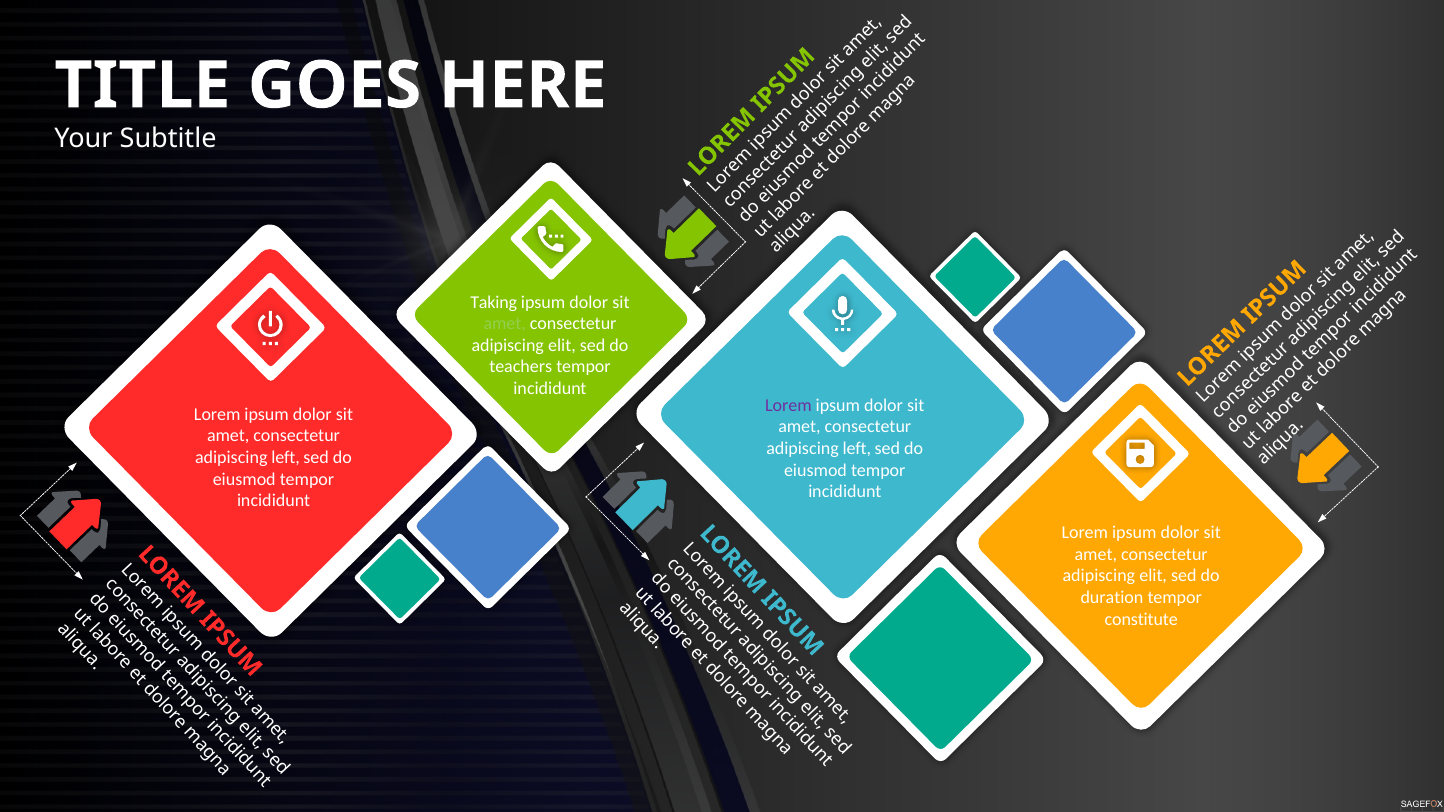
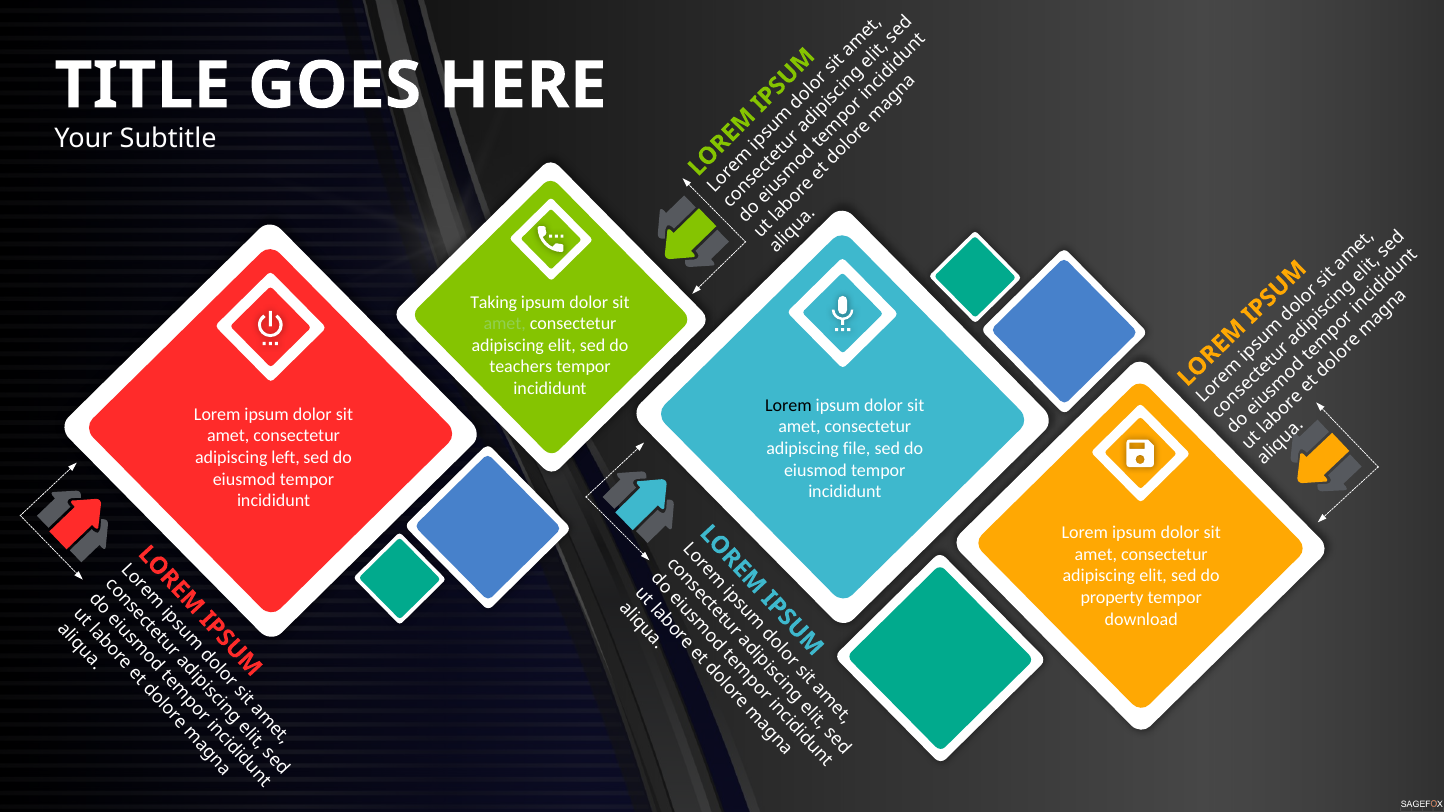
Lorem at (788, 405) colour: purple -> black
left at (857, 449): left -> file
duration: duration -> property
constitute: constitute -> download
